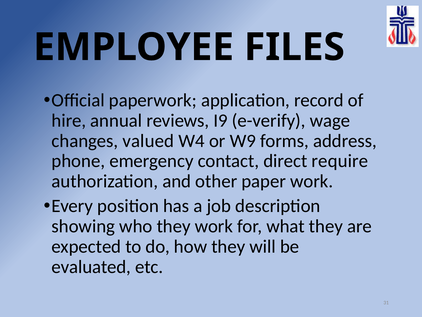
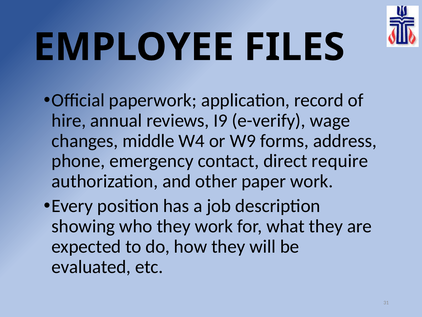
valued: valued -> middle
